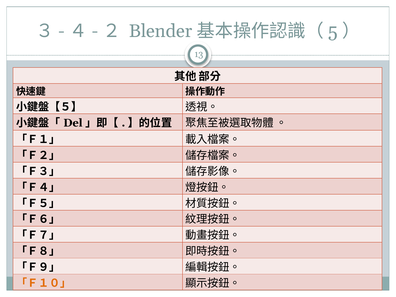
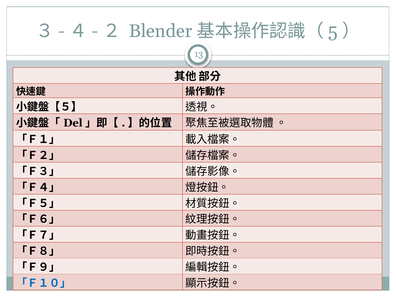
「Ｆ１０」 colour: orange -> blue
